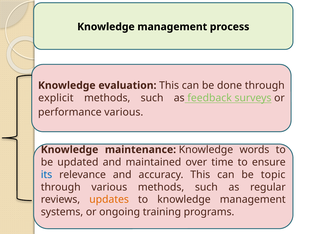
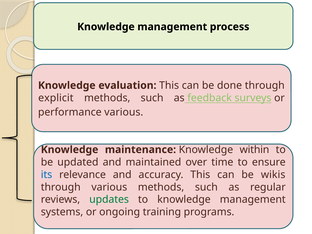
words: words -> within
topic: topic -> wikis
updates colour: orange -> green
